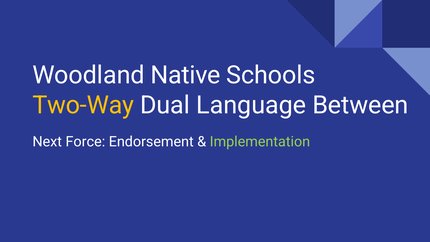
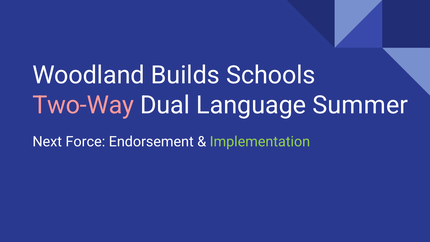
Native: Native -> Builds
Two-Way colour: yellow -> pink
Between: Between -> Summer
